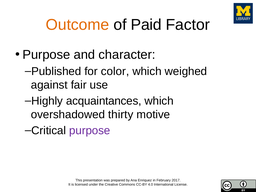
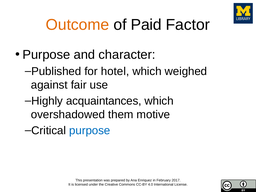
color: color -> hotel
thirty: thirty -> them
purpose at (90, 131) colour: purple -> blue
